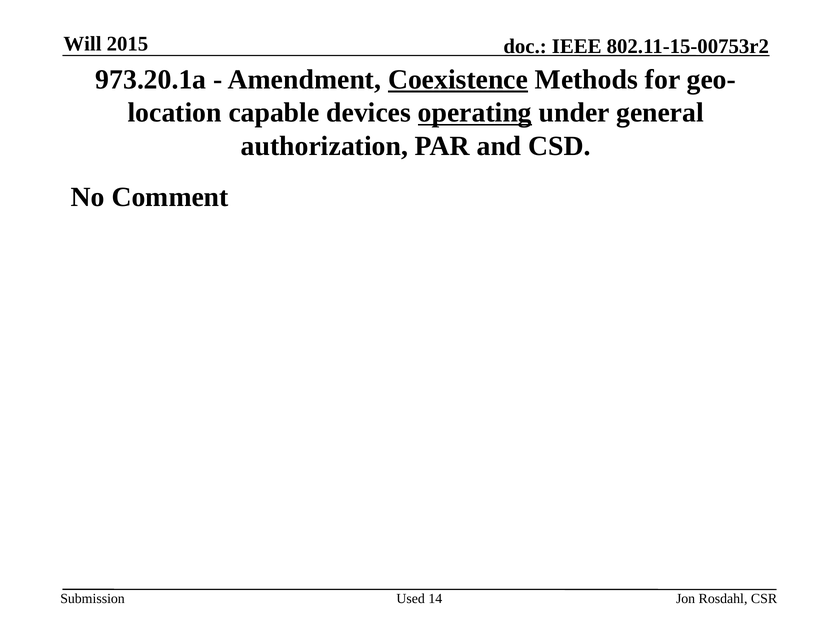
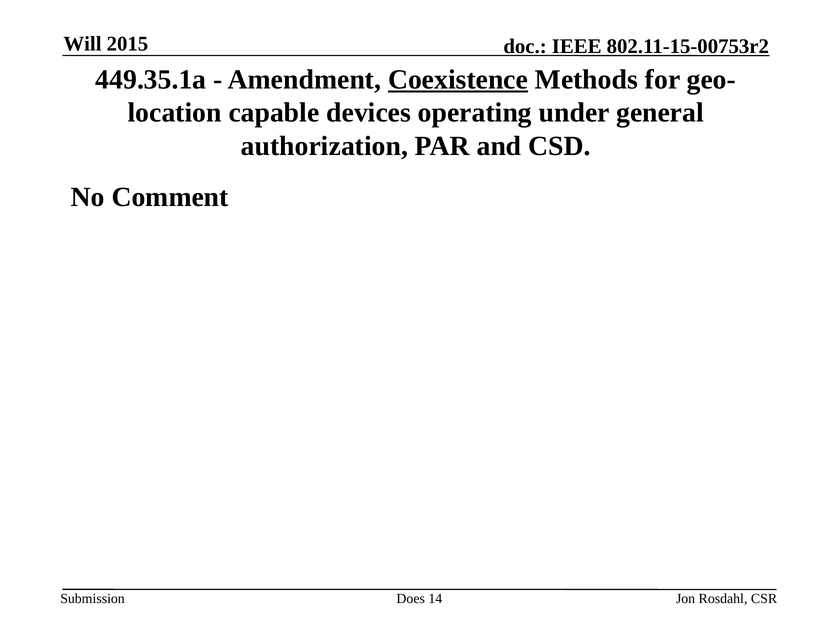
973.20.1a: 973.20.1a -> 449.35.1a
operating underline: present -> none
Used: Used -> Does
